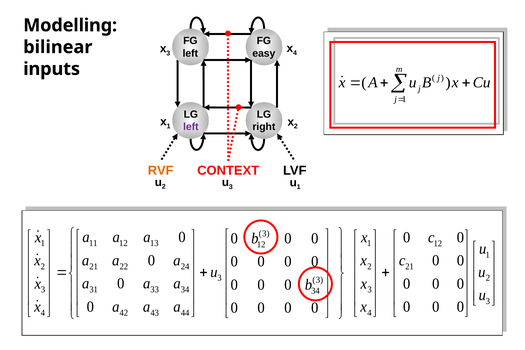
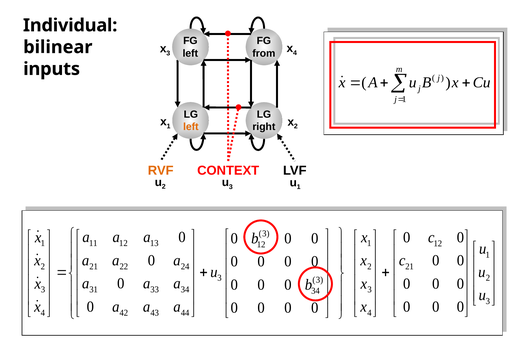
Modelling: Modelling -> Individual
easy: easy -> from
left at (191, 127) colour: purple -> orange
